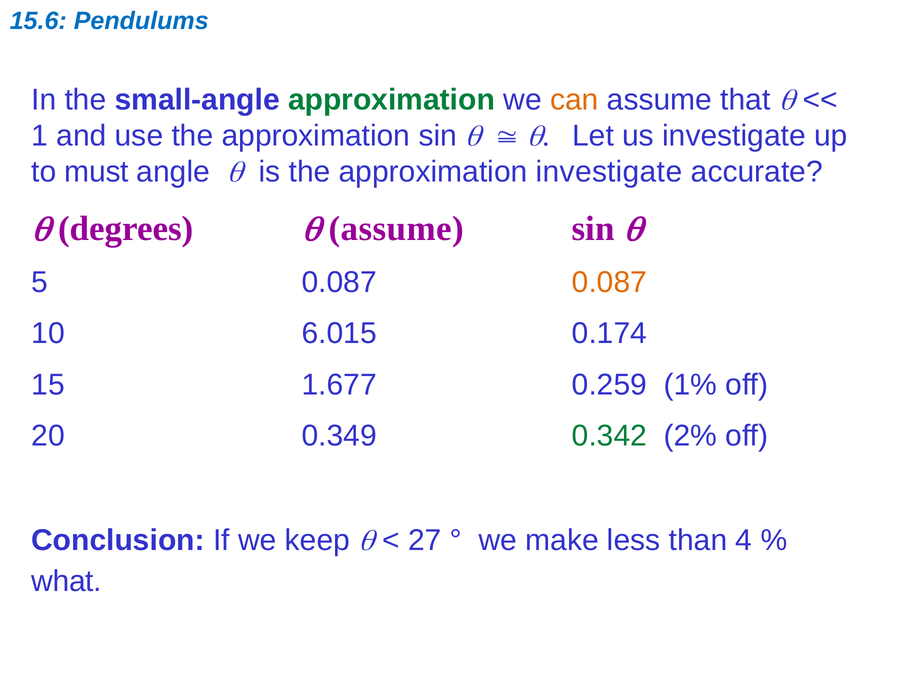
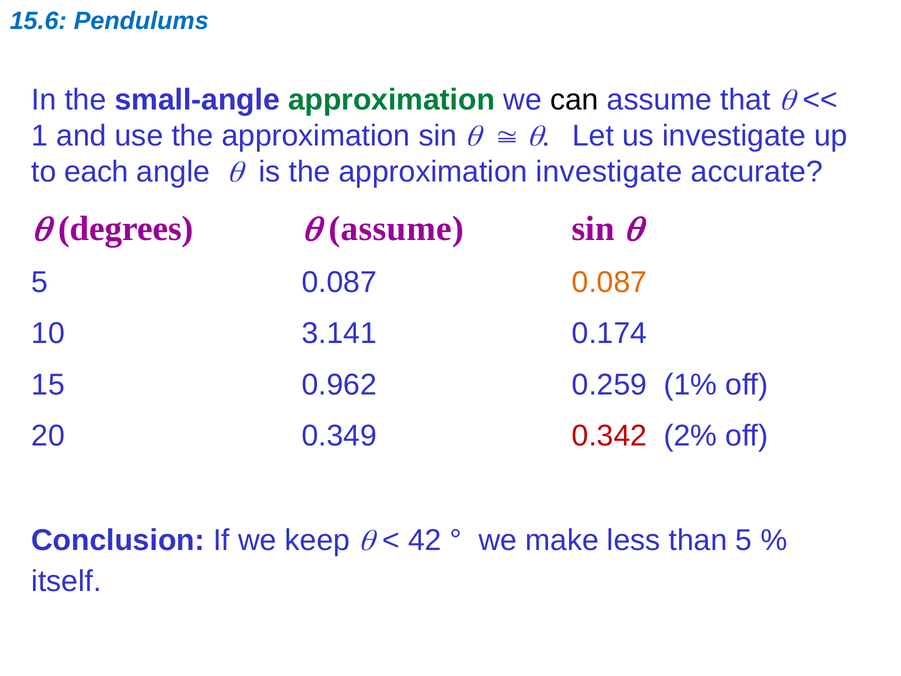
can colour: orange -> black
must: must -> each
6.015: 6.015 -> 3.141
1.677: 1.677 -> 0.962
0.342 colour: green -> red
27: 27 -> 42
than 4: 4 -> 5
what: what -> itself
